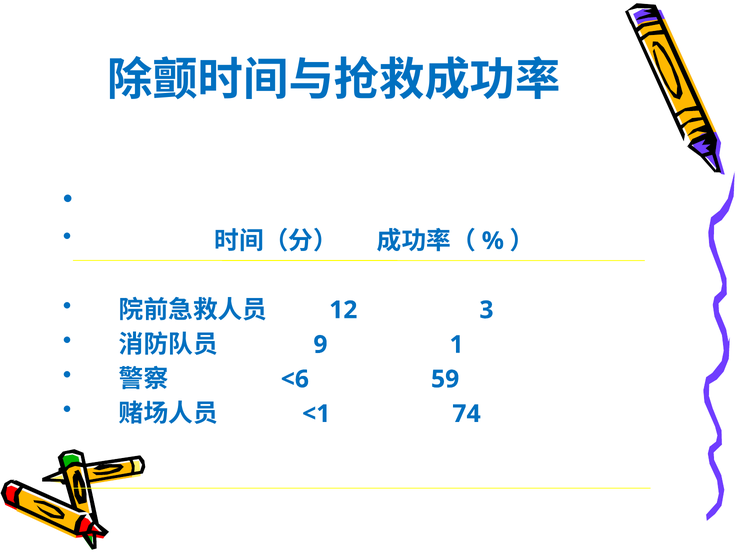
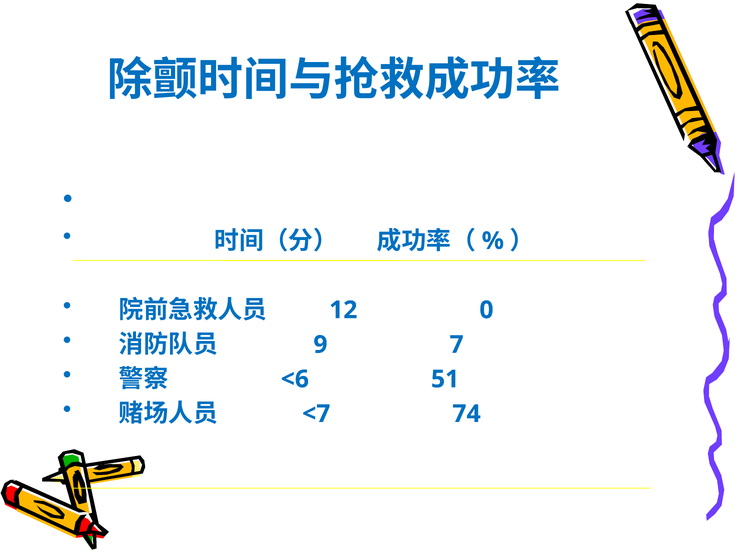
3: 3 -> 0
1: 1 -> 7
59: 59 -> 51
<1: <1 -> <7
